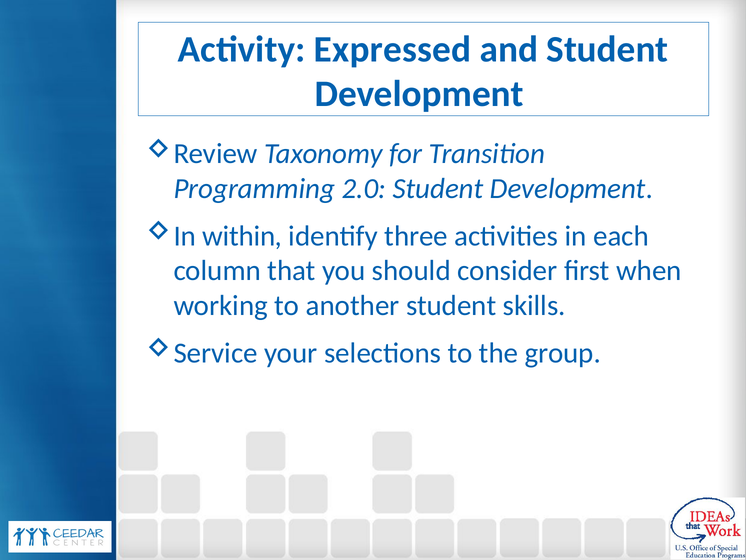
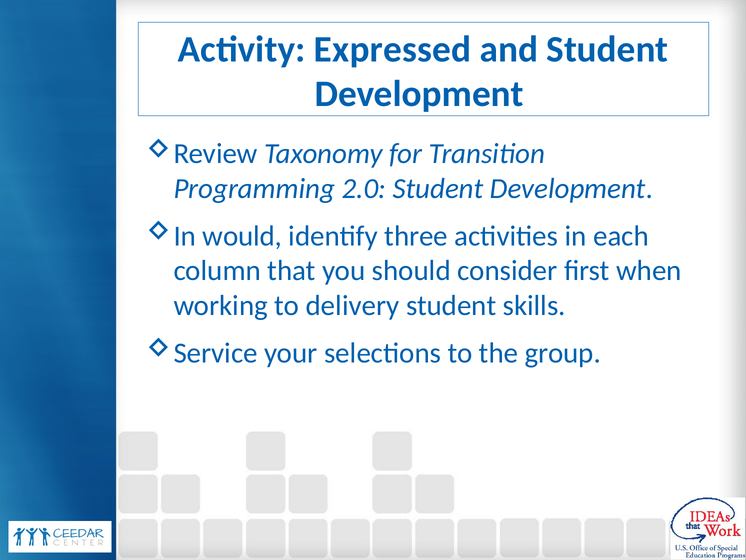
within: within -> would
another: another -> delivery
